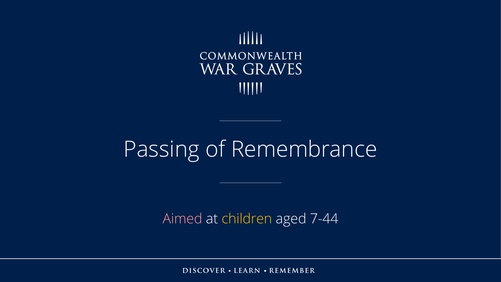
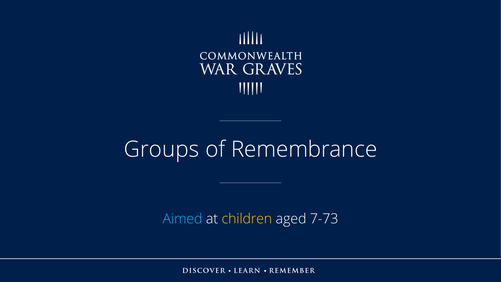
Passing: Passing -> Groups
Aimed colour: pink -> light blue
7-44: 7-44 -> 7-73
